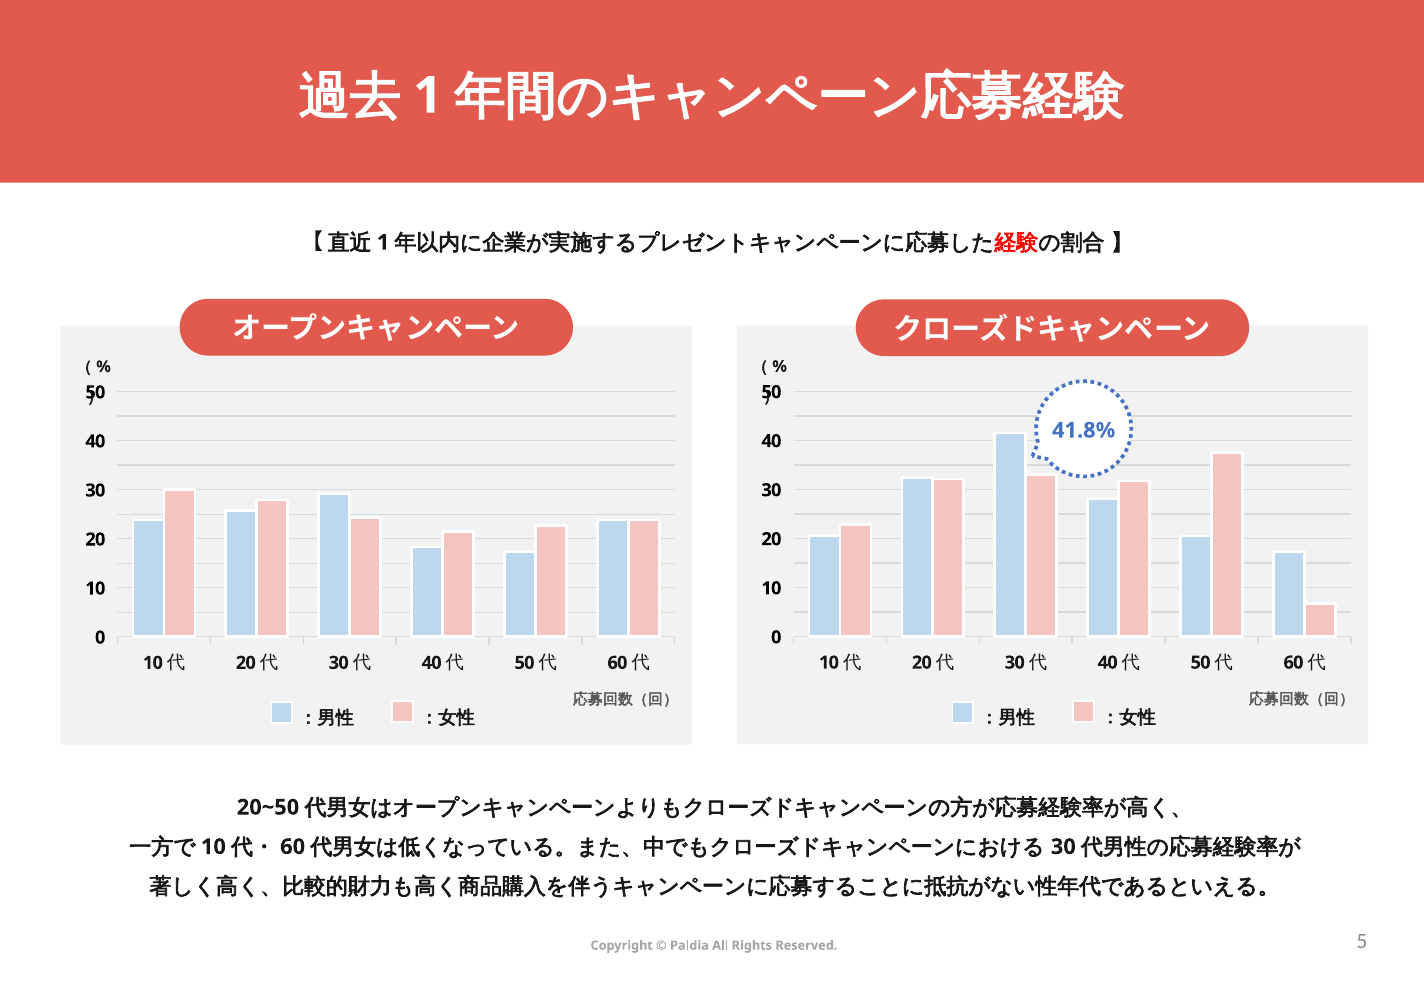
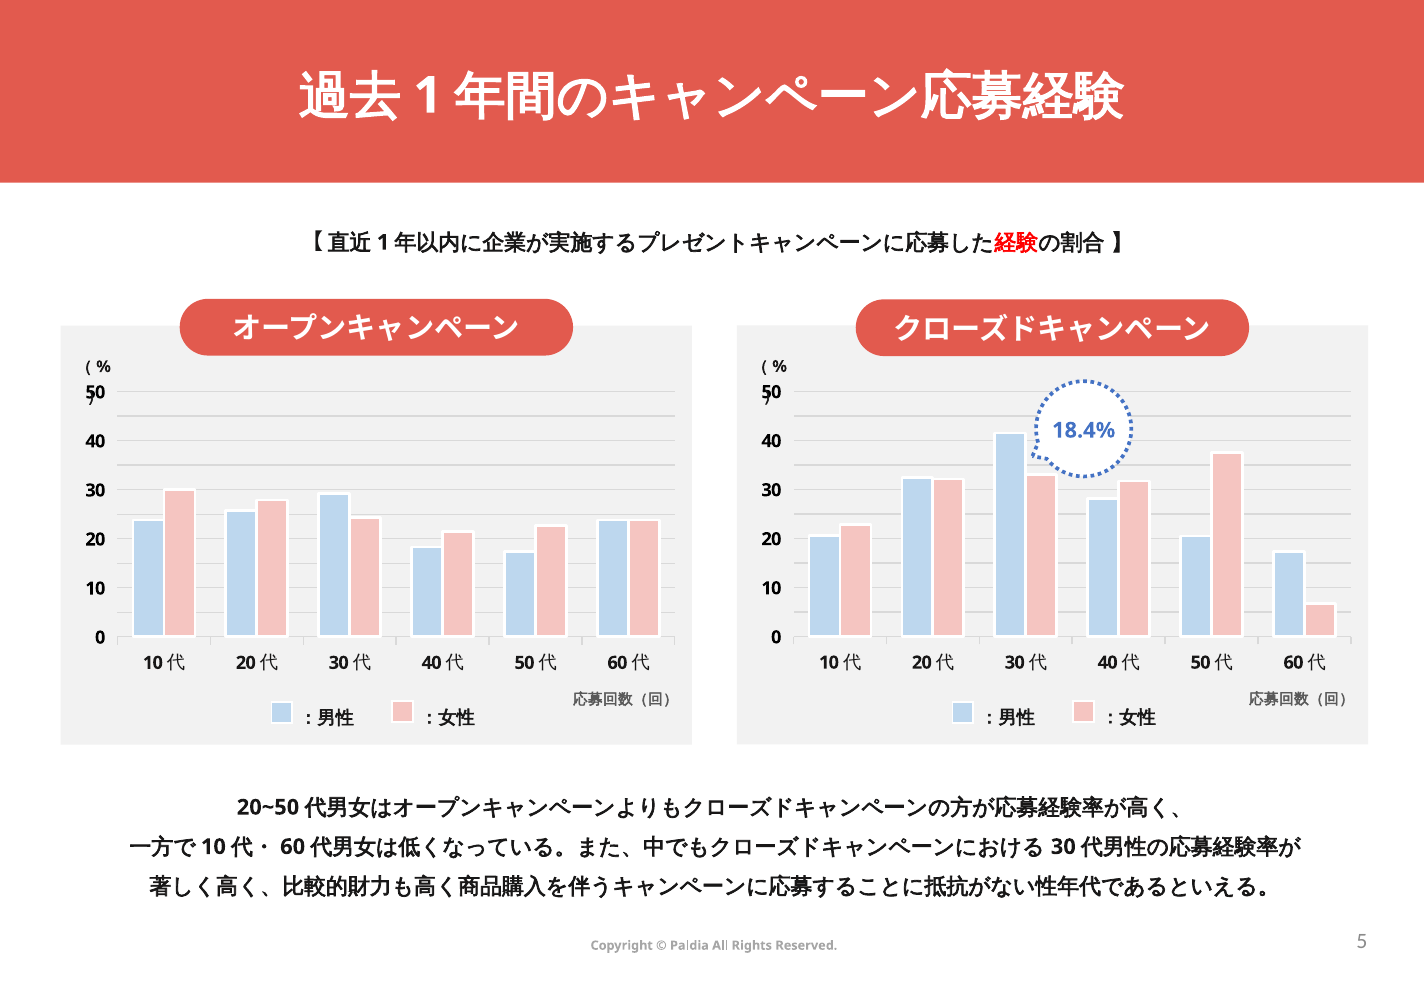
41.8%: 41.8% -> 18.4%
